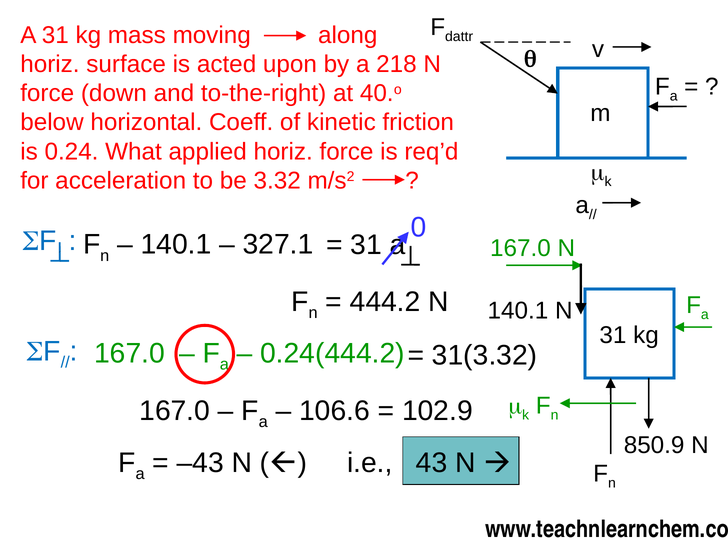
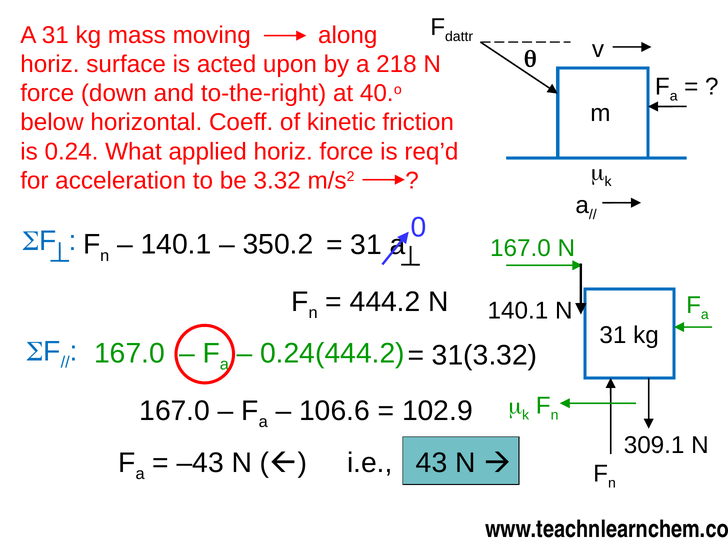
327.1: 327.1 -> 350.2
850.9: 850.9 -> 309.1
